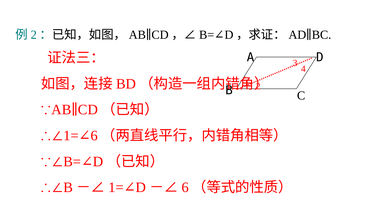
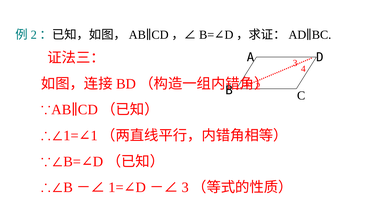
6 at (94, 135): 6 -> 1
6 at (185, 187): 6 -> 3
